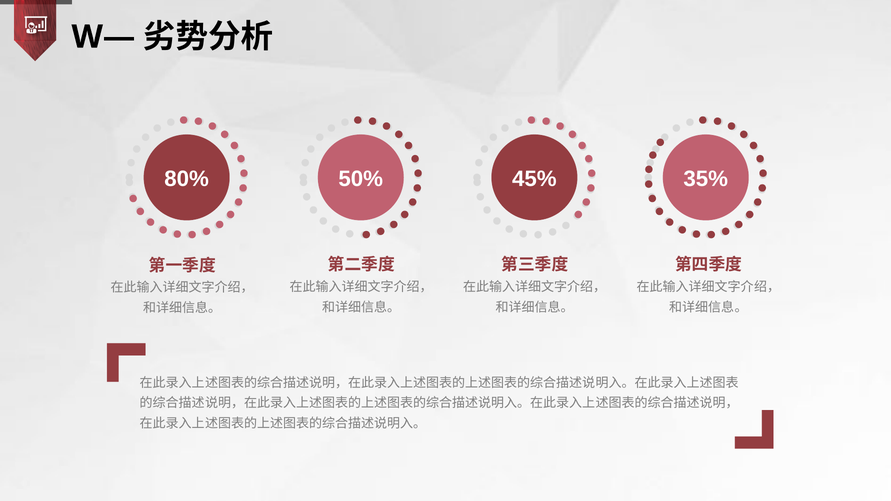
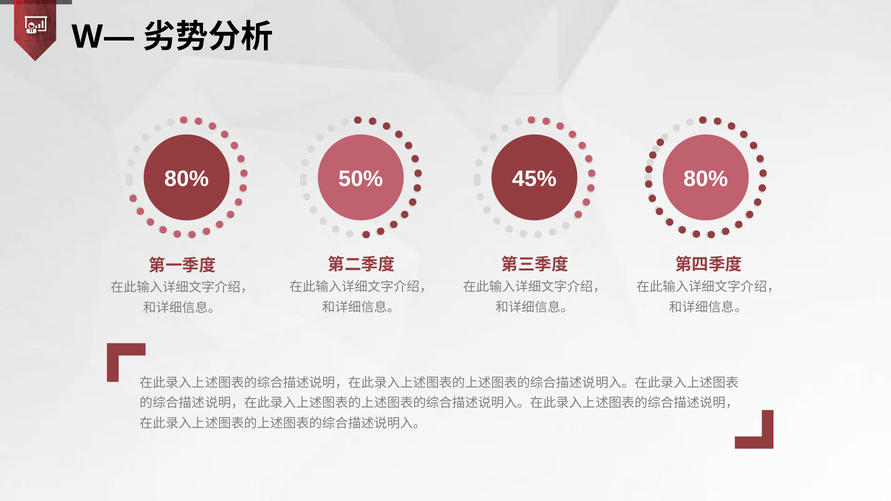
35% at (706, 179): 35% -> 80%
